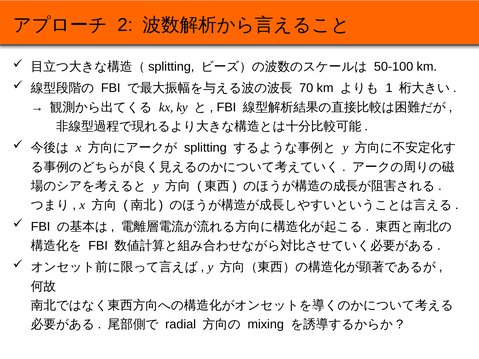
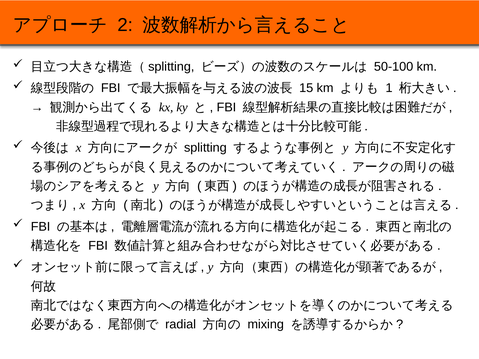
70: 70 -> 15
